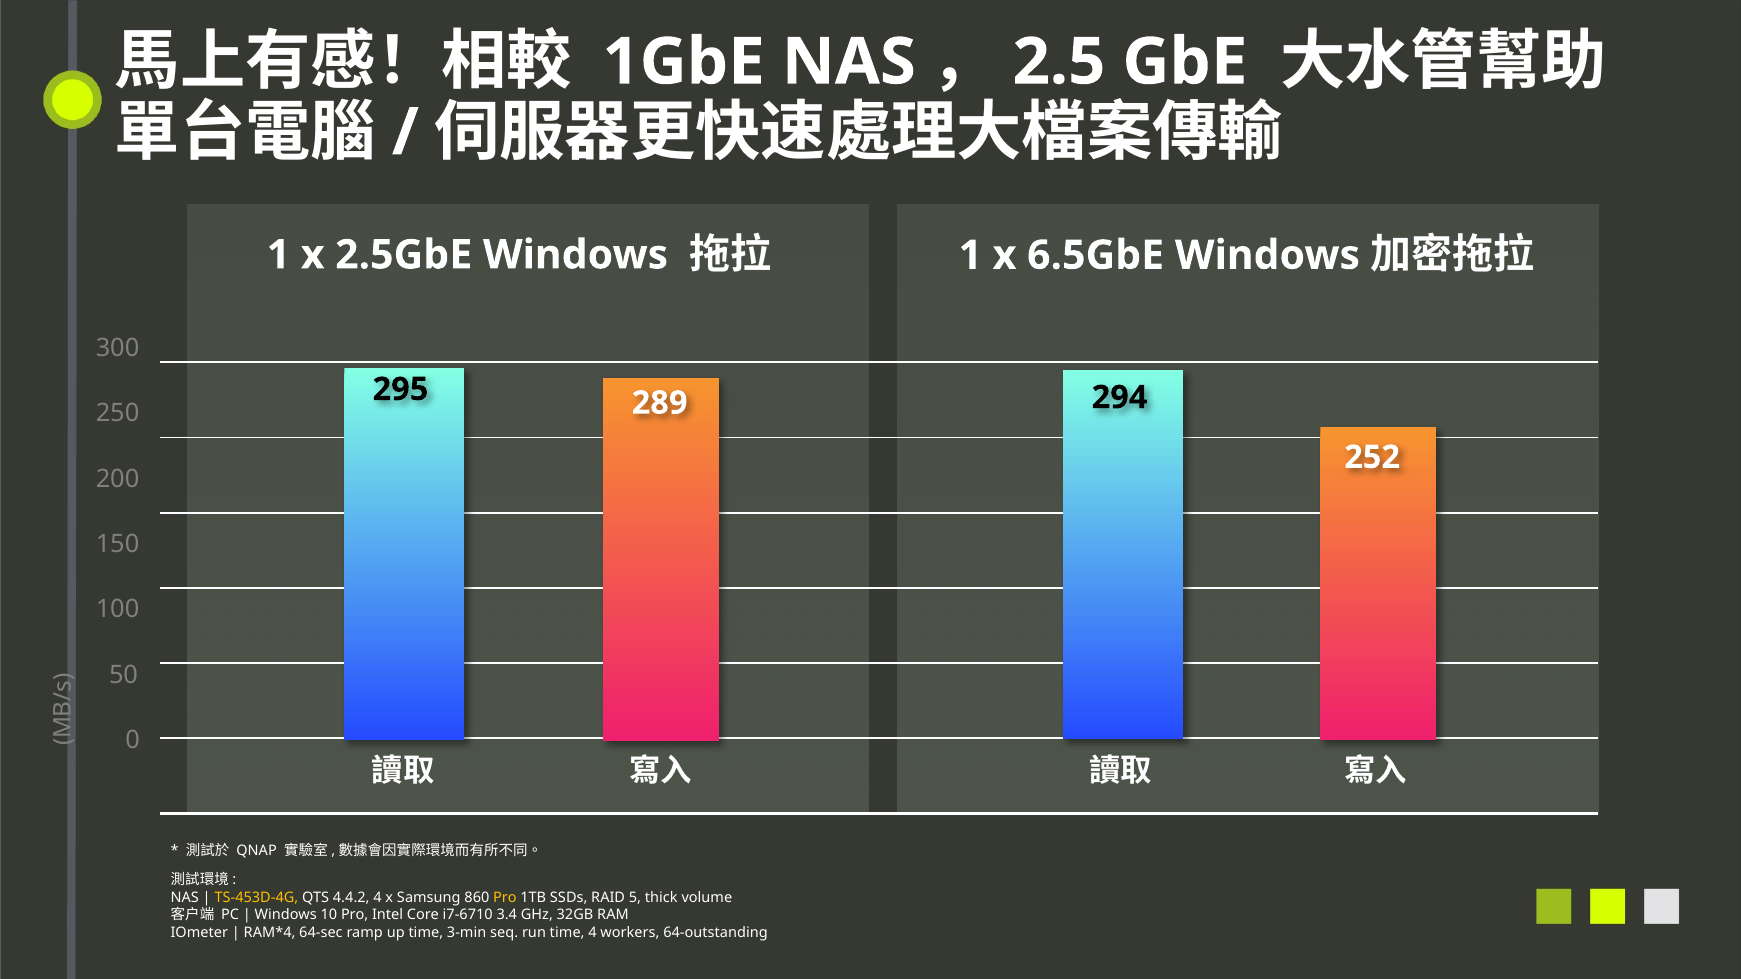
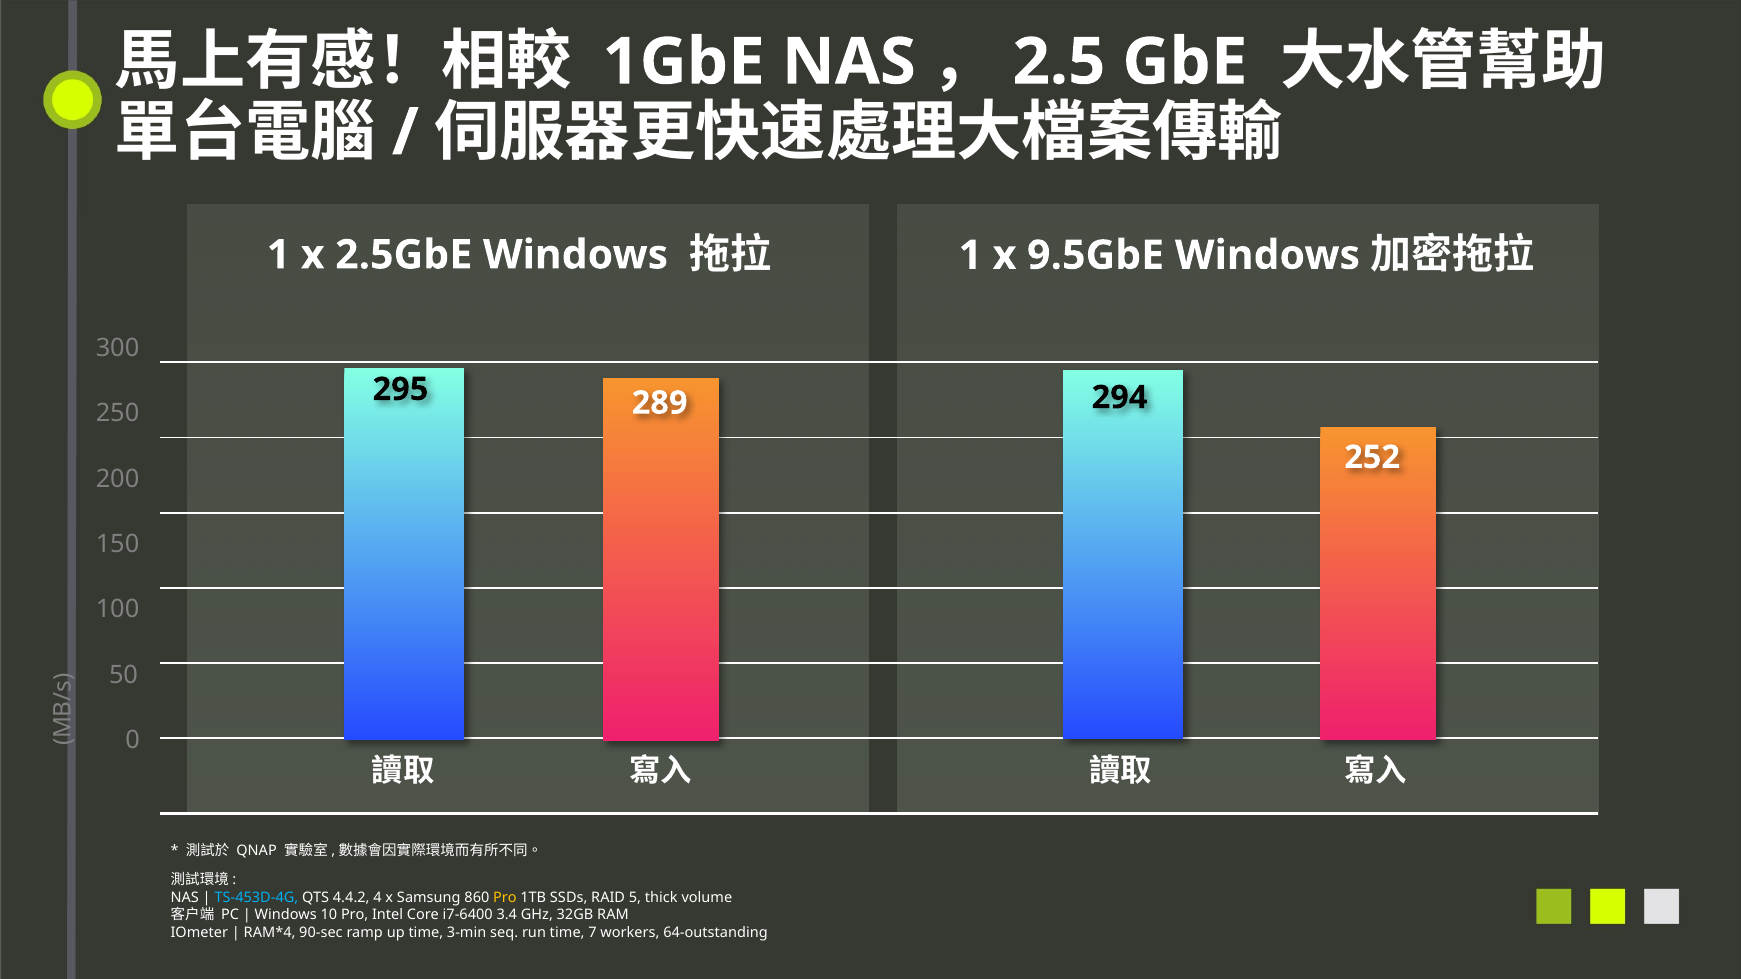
6.5GbE: 6.5GbE -> 9.5GbE
TS-453D-4G colour: yellow -> light blue
i7-6710: i7-6710 -> i7-6400
64-sec: 64-sec -> 90-sec
time 4: 4 -> 7
